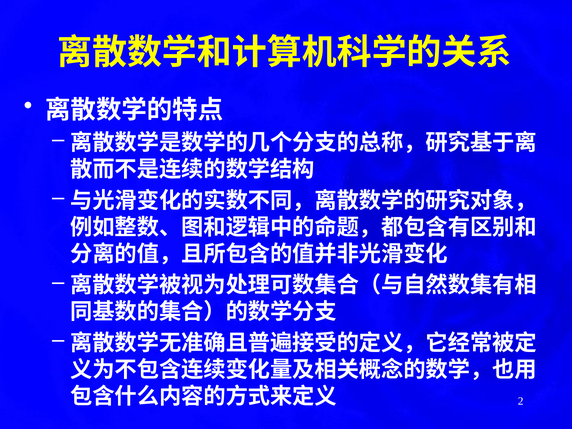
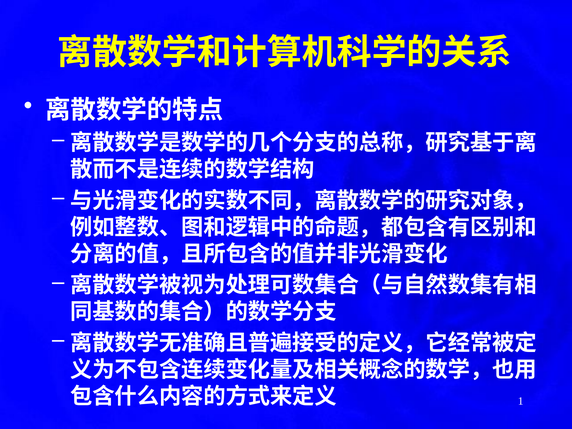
2: 2 -> 1
